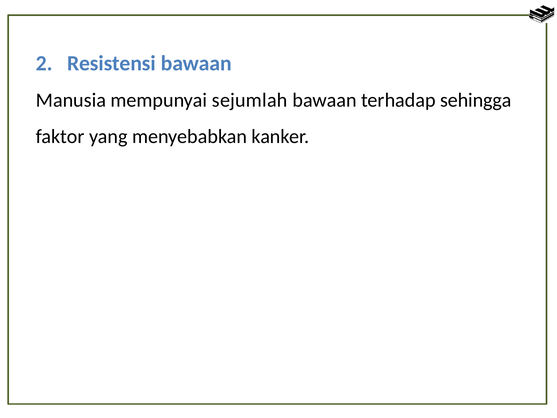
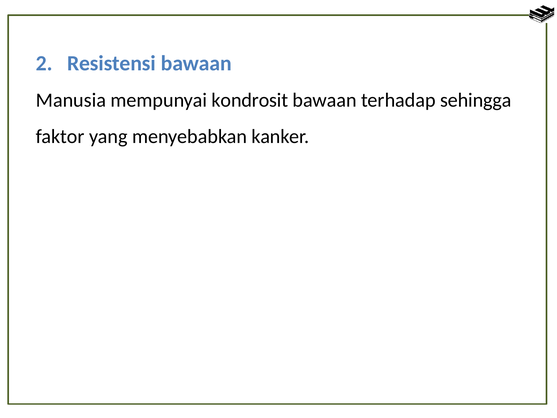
sejumlah: sejumlah -> kondrosit
